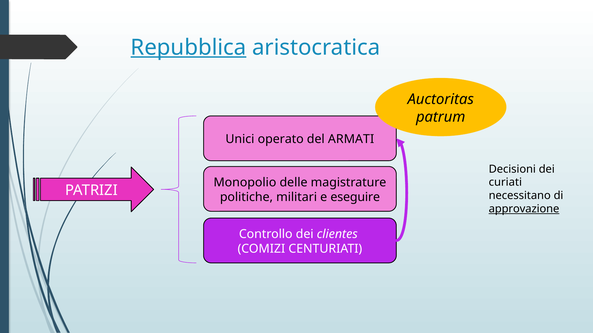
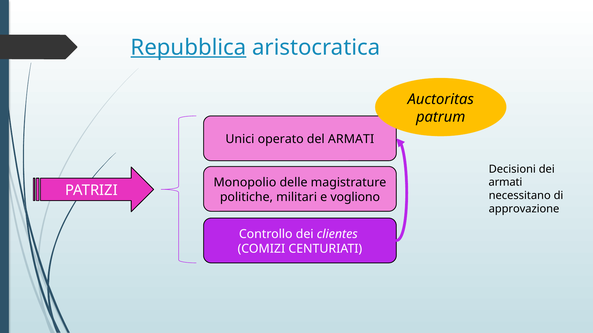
curiati at (505, 183): curiati -> armati
eseguire: eseguire -> vogliono
approvazione underline: present -> none
